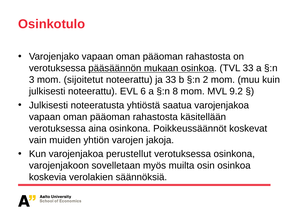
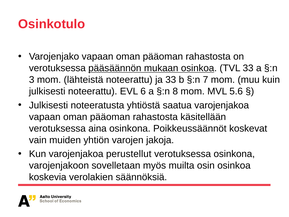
sijoitetut: sijoitetut -> lähteistä
2: 2 -> 7
9.2: 9.2 -> 5.6
